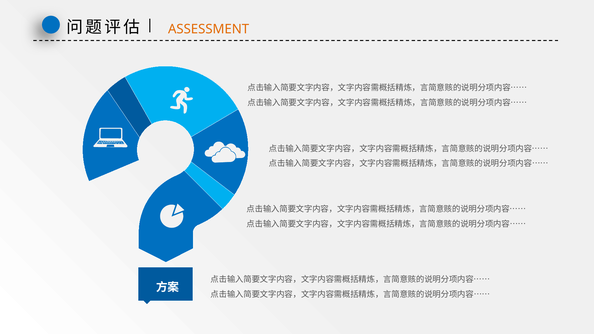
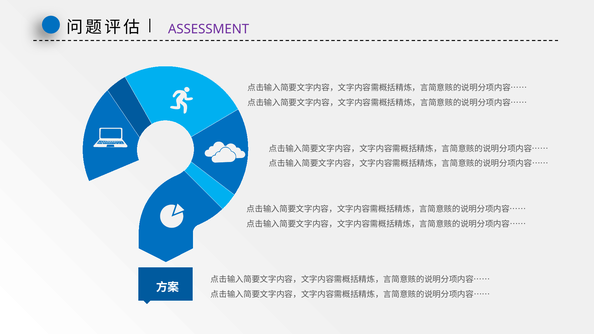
ASSESSMENT colour: orange -> purple
